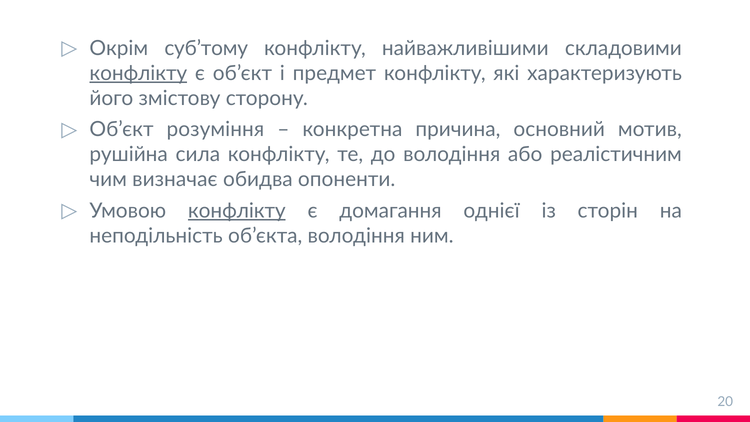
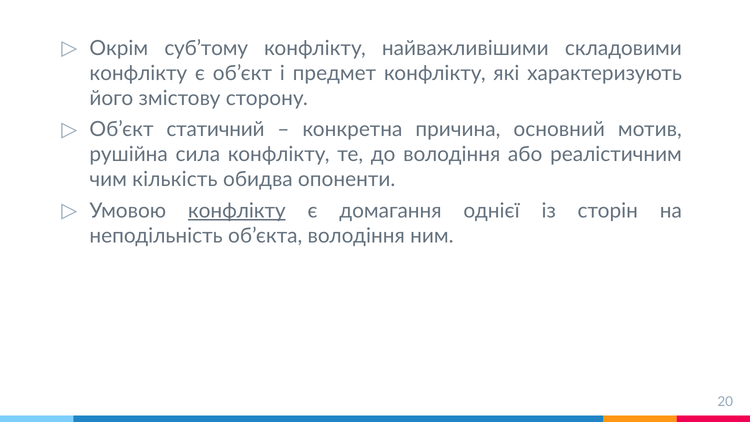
конфлікту at (138, 73) underline: present -> none
розуміння: розуміння -> статичний
визначає: визначає -> кількість
